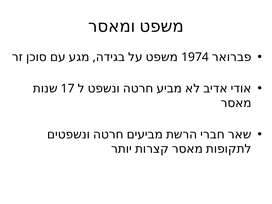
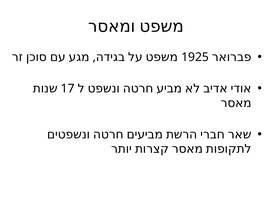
1974: 1974 -> 1925
